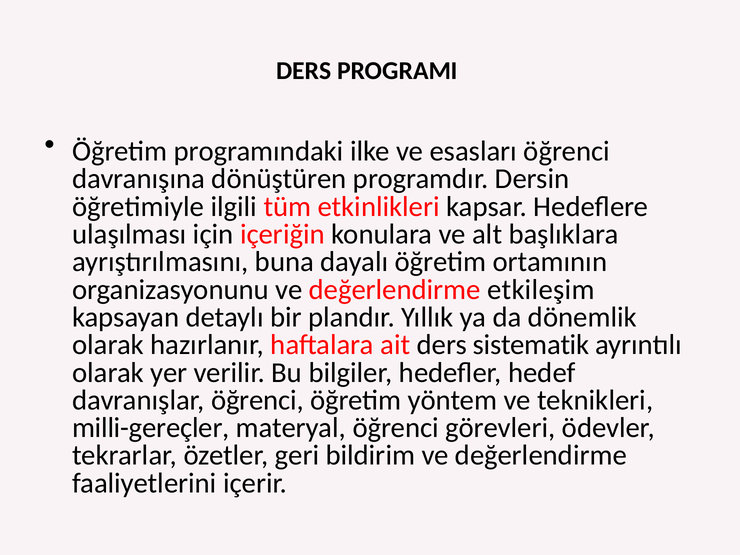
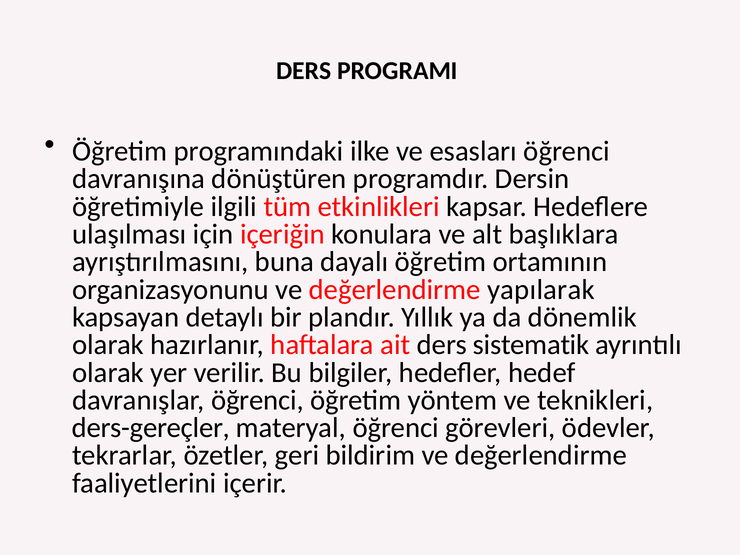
etkileşim: etkileşim -> yapılarak
milli-gereçler: milli-gereçler -> ders-gereçler
